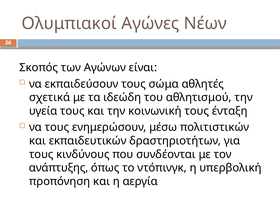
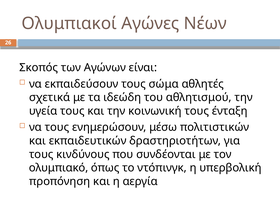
ανάπτυξης: ανάπτυξης -> ολυμπιακό
